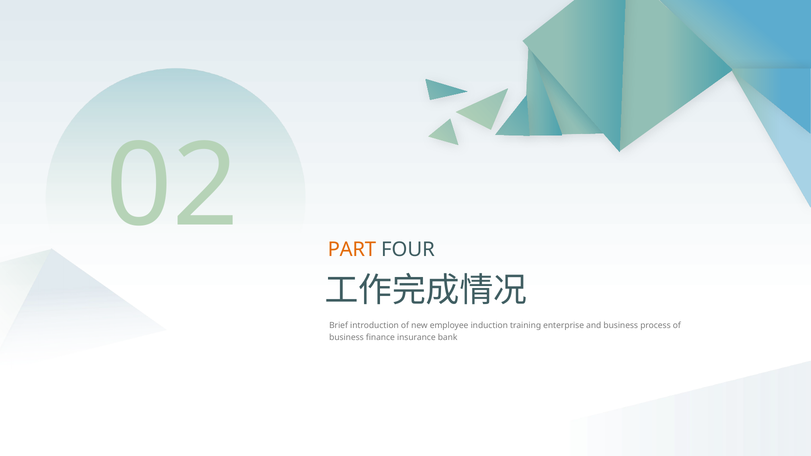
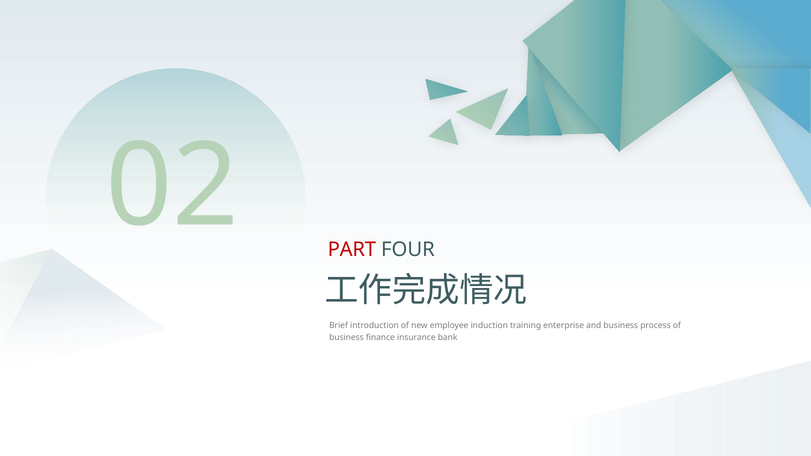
PART colour: orange -> red
